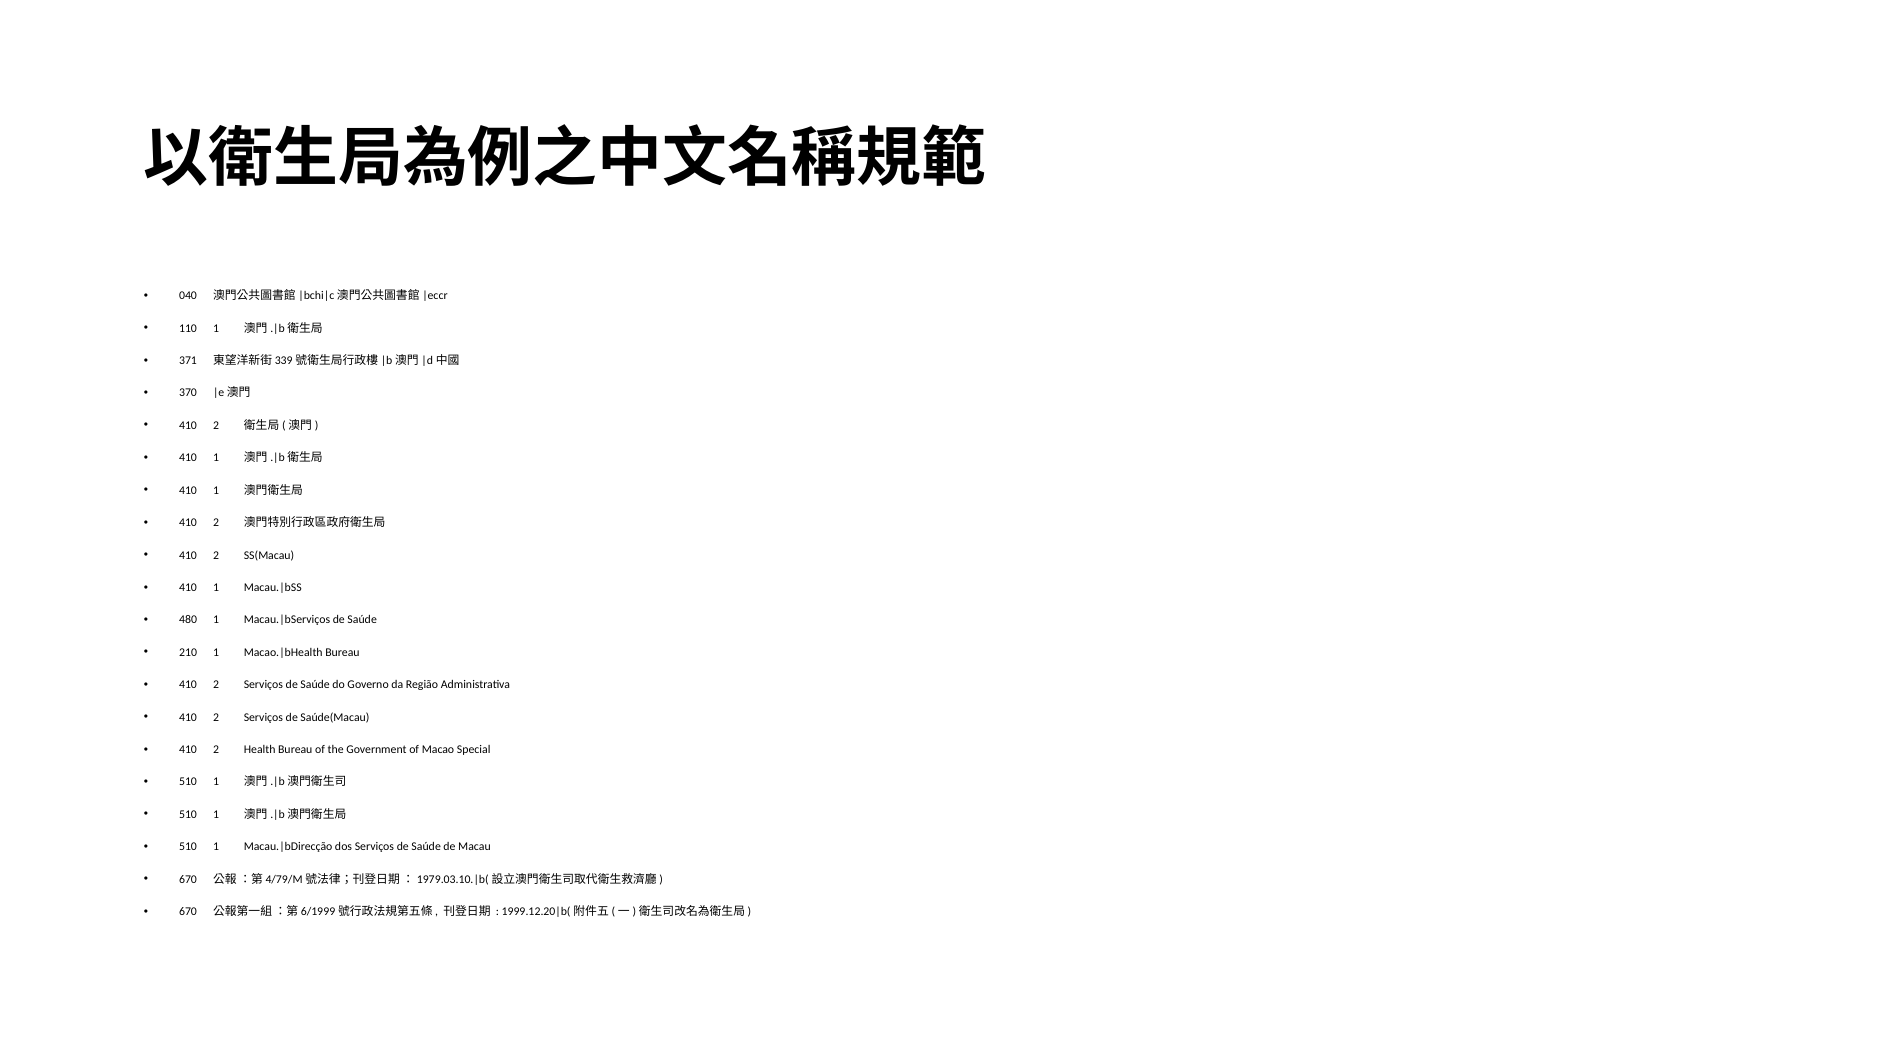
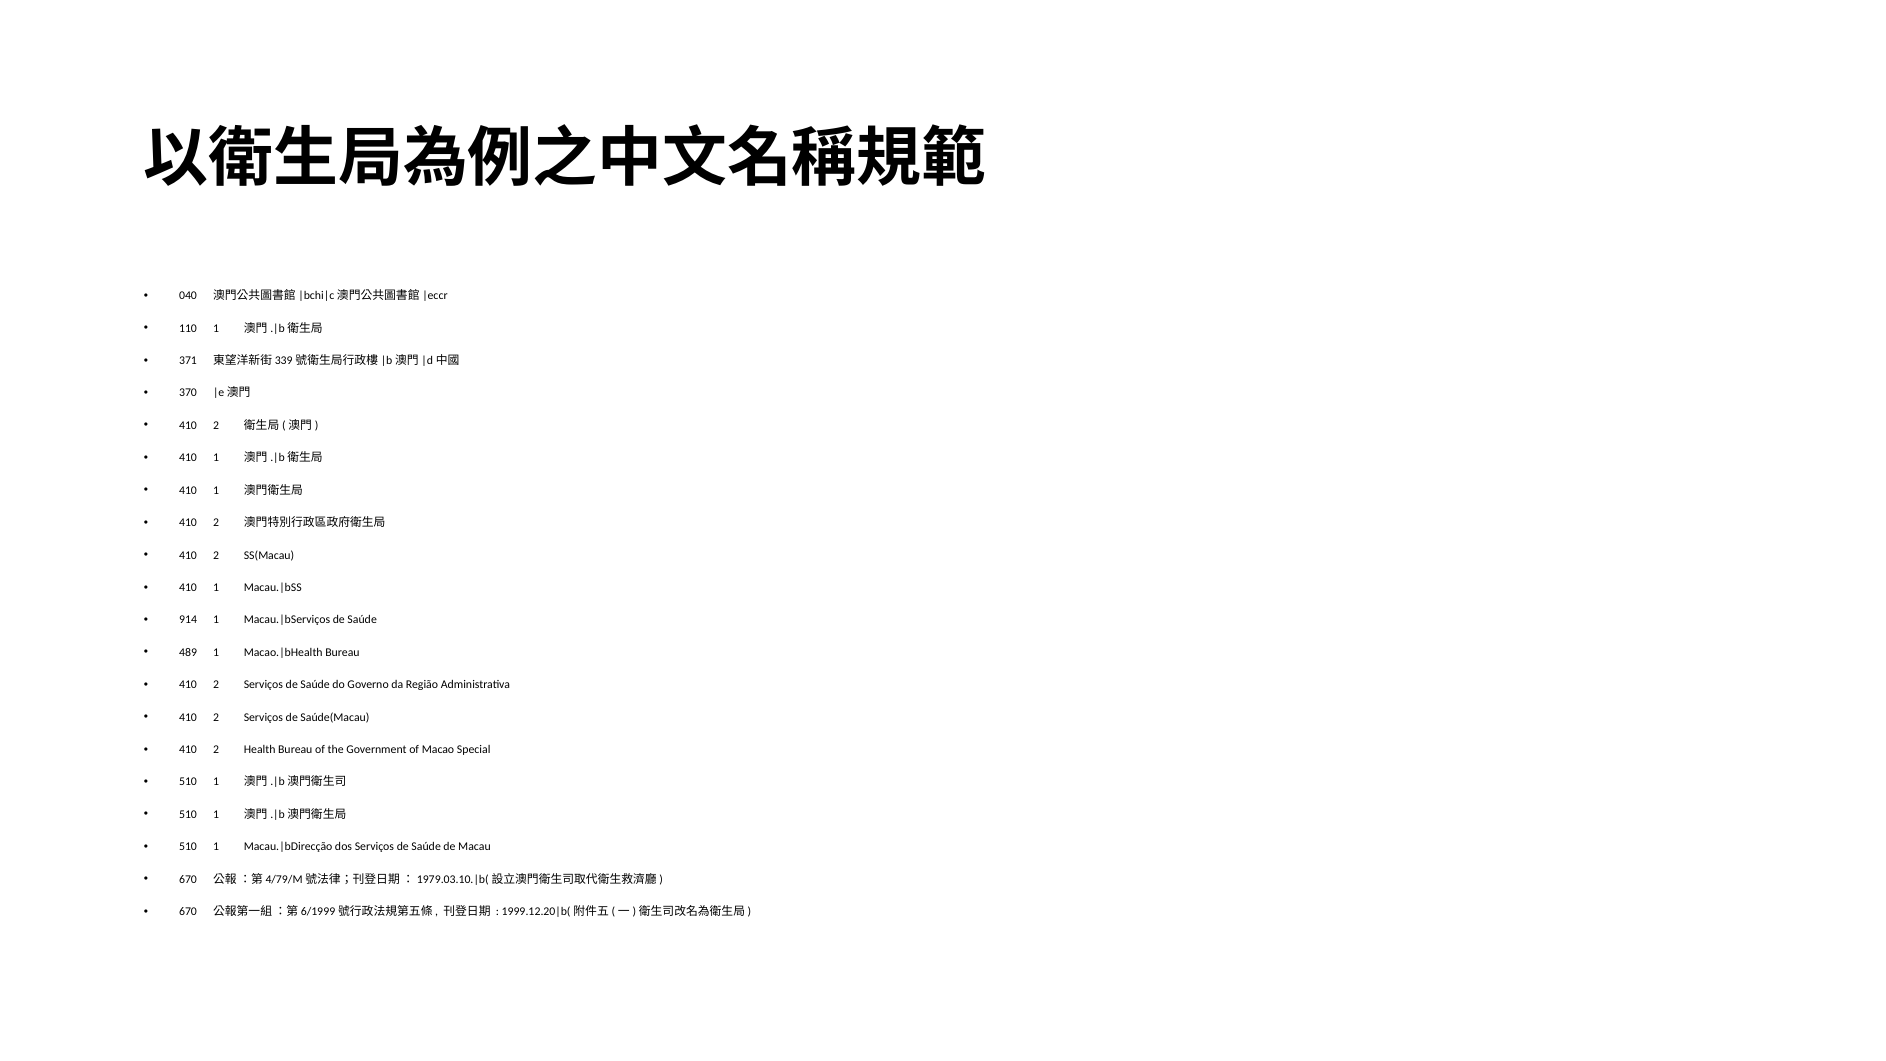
480: 480 -> 914
210: 210 -> 489
